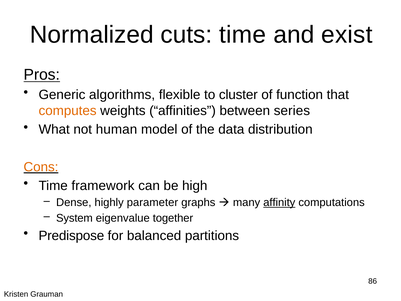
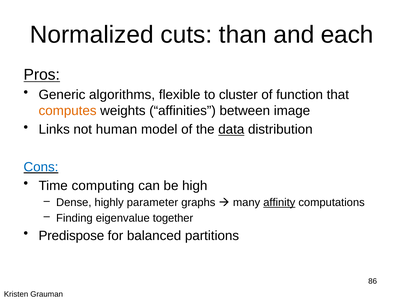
cuts time: time -> than
exist: exist -> each
series: series -> image
What: What -> Links
data underline: none -> present
Cons colour: orange -> blue
framework: framework -> computing
System: System -> Finding
